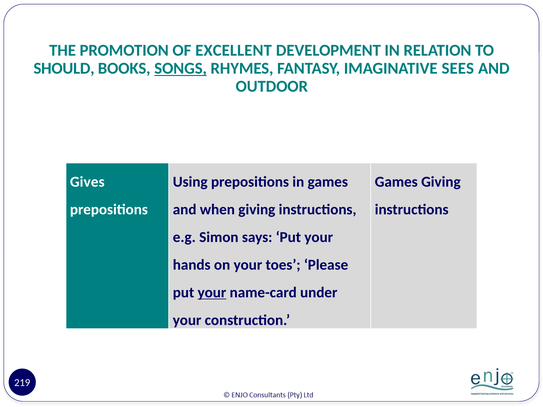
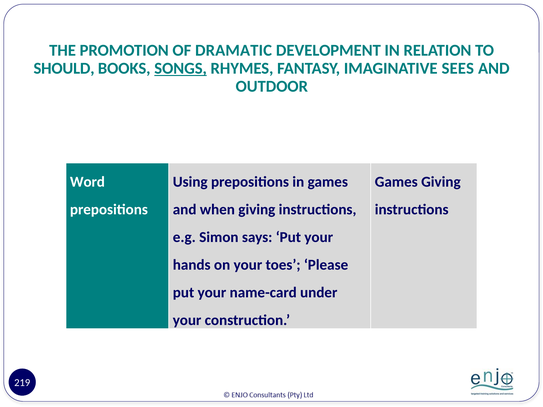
EXCELLENT: EXCELLENT -> DRAMATIC
Gives: Gives -> Word
your at (212, 293) underline: present -> none
